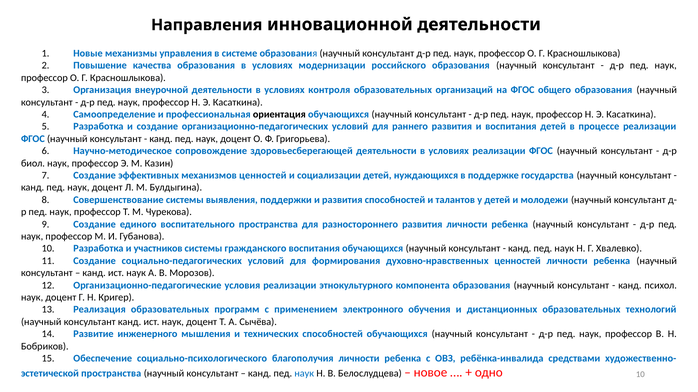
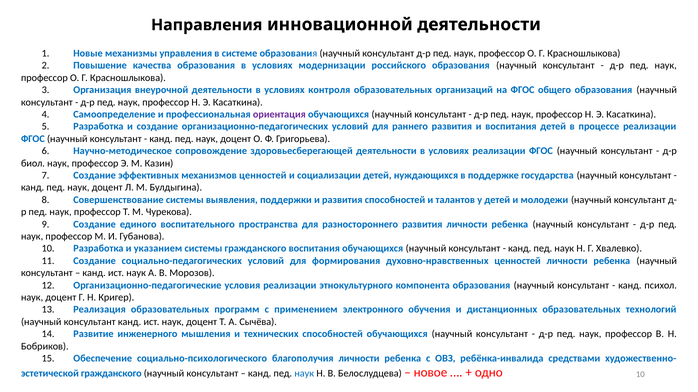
ориентация colour: black -> purple
участников: участников -> указанием
пространства at (111, 374): пространства -> гражданского
